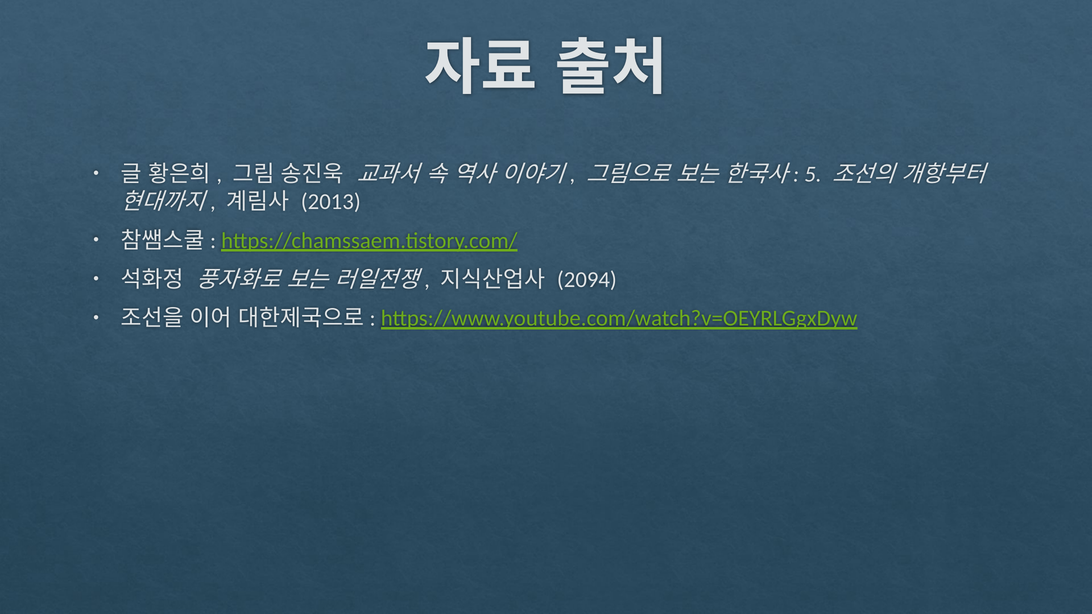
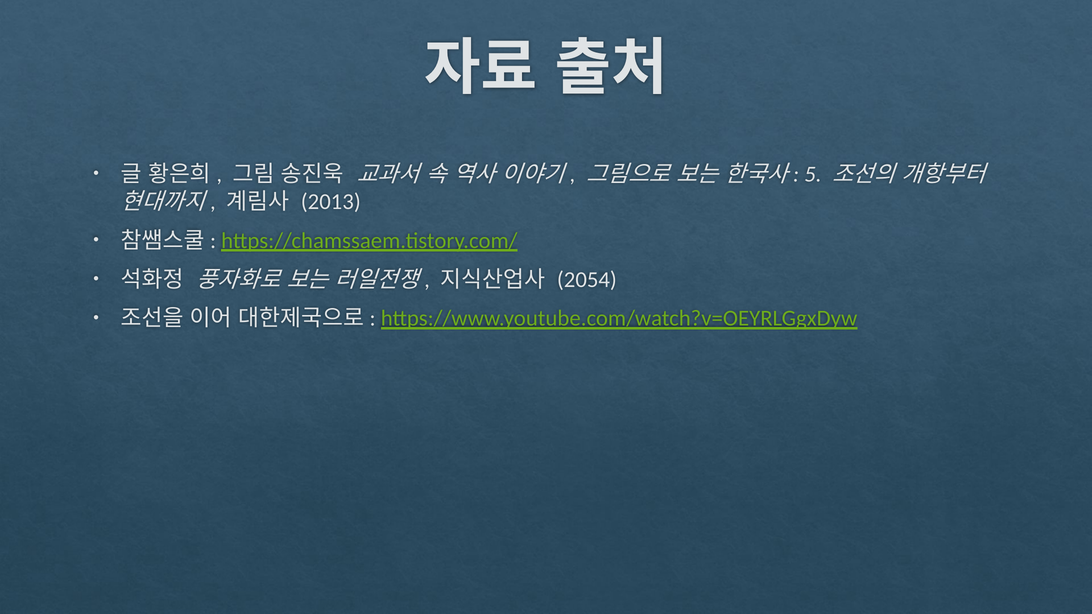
2094: 2094 -> 2054
